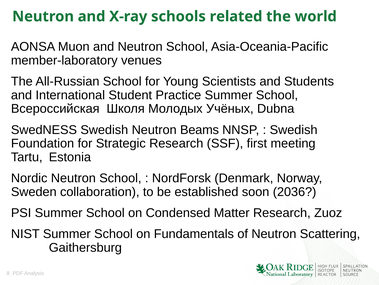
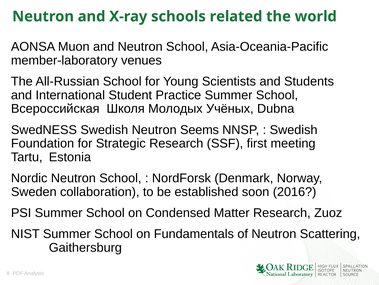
Beams: Beams -> Seems
2036: 2036 -> 2016
